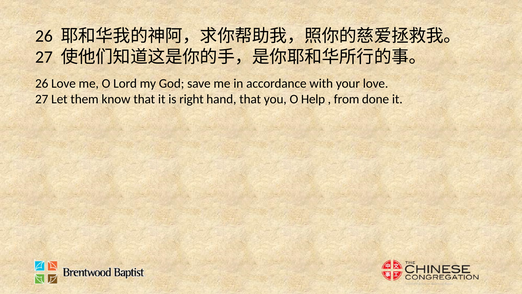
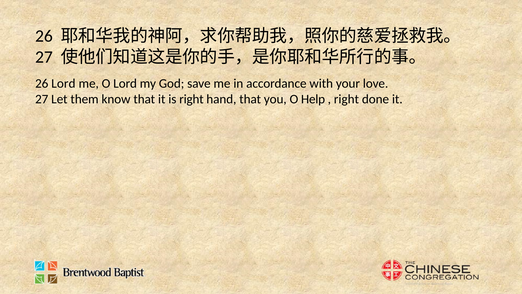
26 Love: Love -> Lord
from at (347, 99): from -> right
